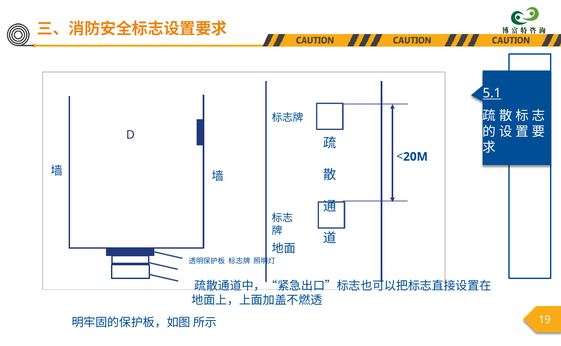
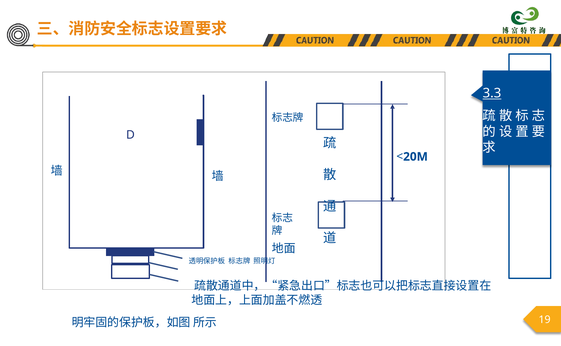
5.1: 5.1 -> 3.3
